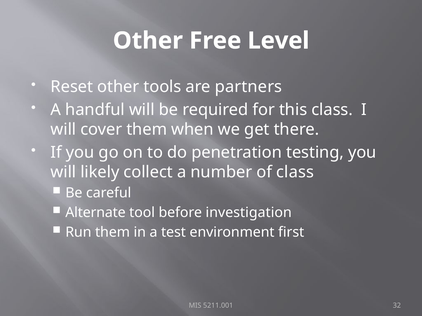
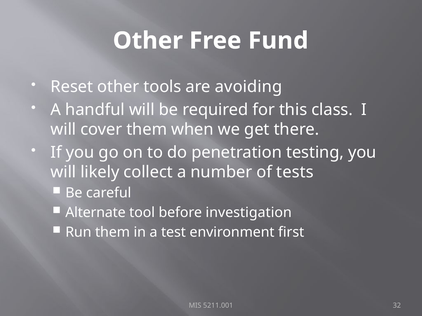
Level: Level -> Fund
partners: partners -> avoiding
of class: class -> tests
